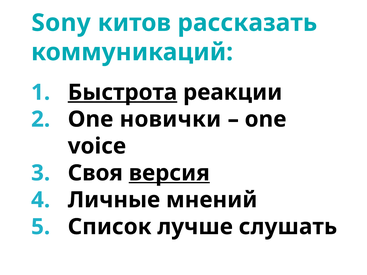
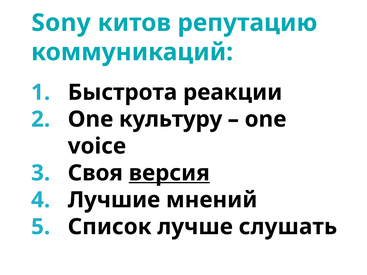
рассказать: рассказать -> репутацию
Быстрота underline: present -> none
новички: новички -> культуру
Личные: Личные -> Лучшие
